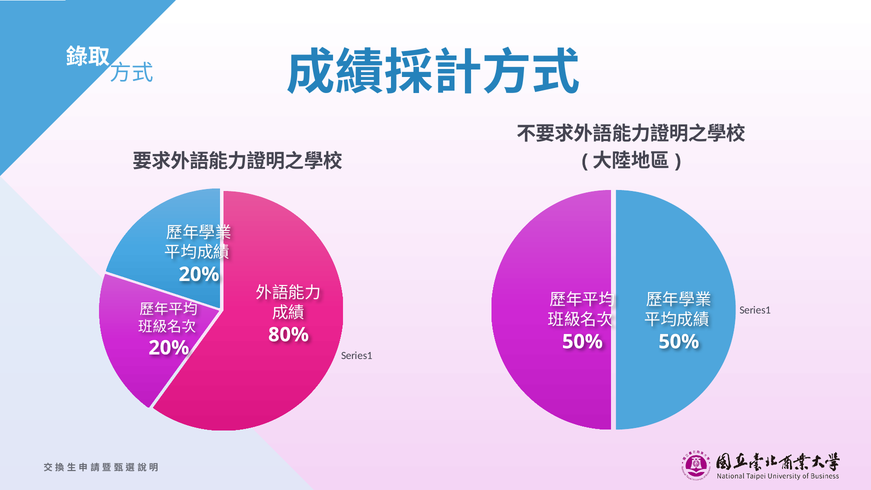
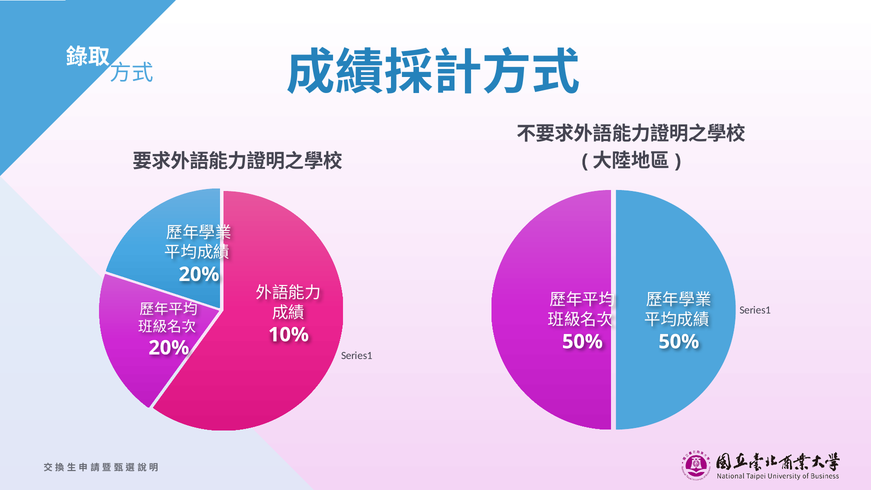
80%: 80% -> 10%
